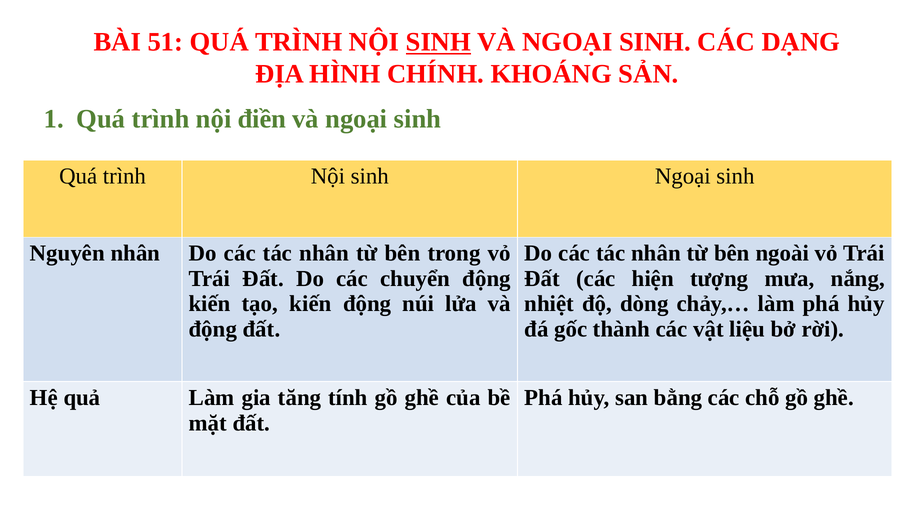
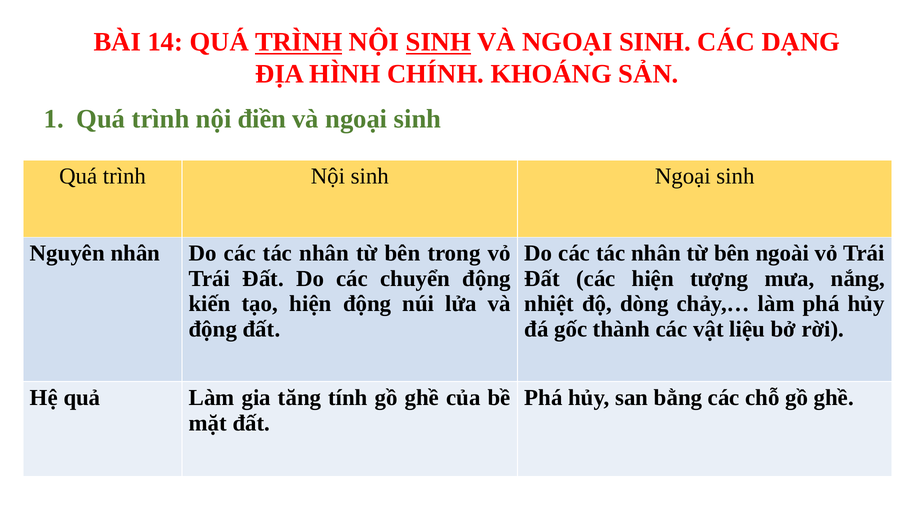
51: 51 -> 14
TRÌNH at (299, 42) underline: none -> present
tạo kiến: kiến -> hiện
